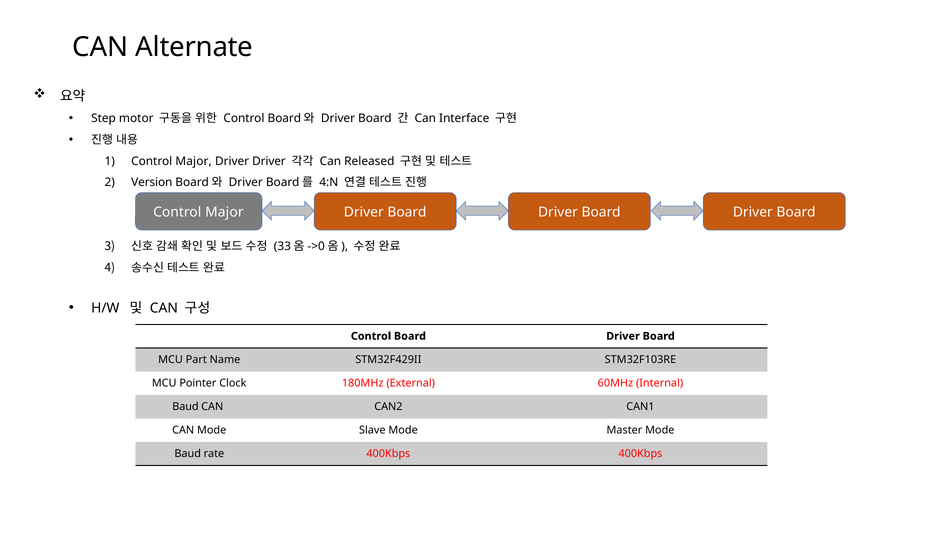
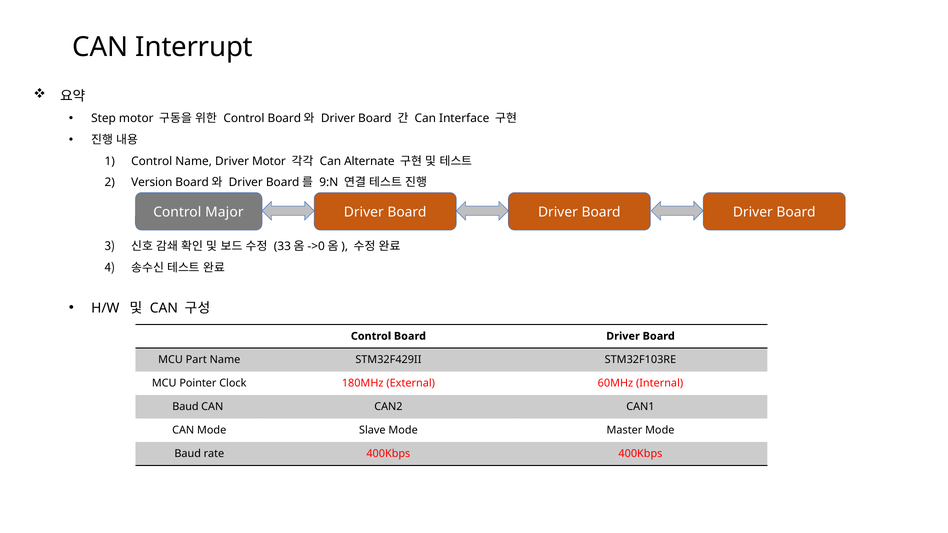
Alternate: Alternate -> Interrupt
Major at (194, 161): Major -> Name
Driver Driver: Driver -> Motor
Released: Released -> Alternate
4:N: 4:N -> 9:N
